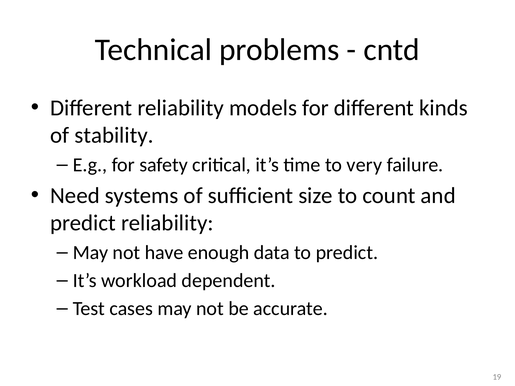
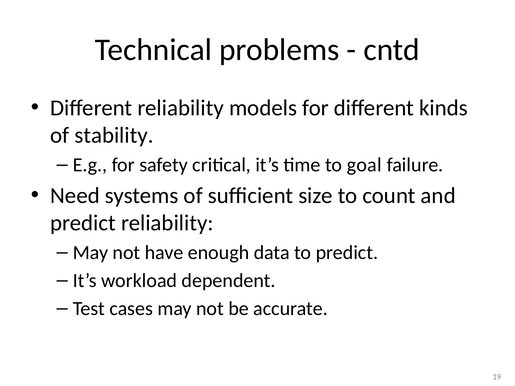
very: very -> goal
